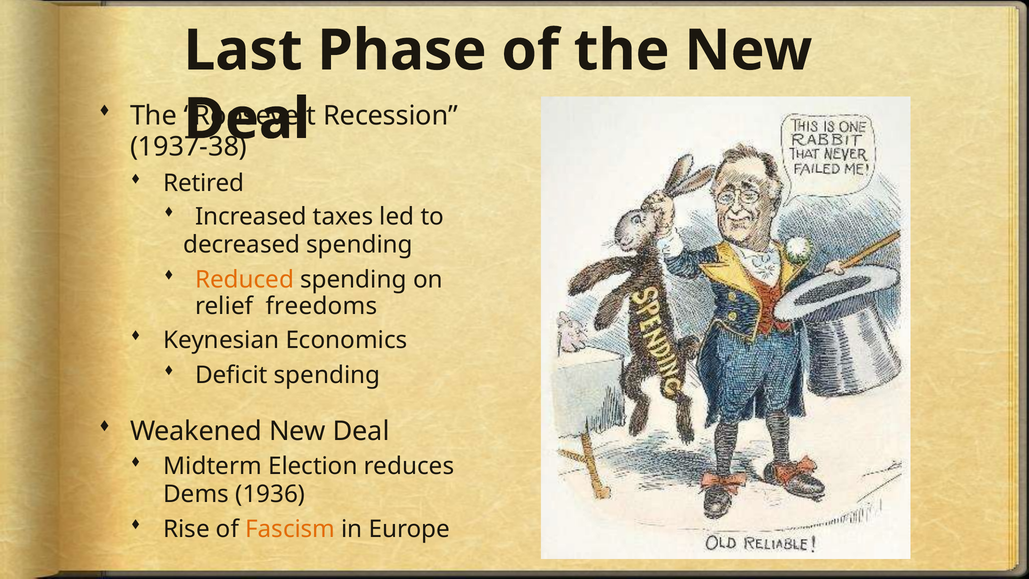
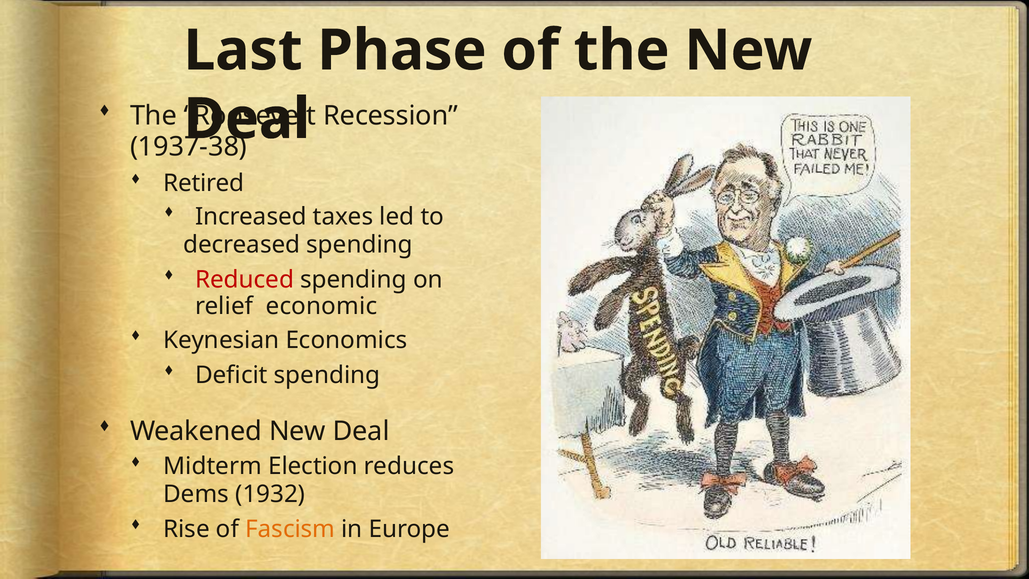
Reduced colour: orange -> red
freedoms: freedoms -> economic
1936: 1936 -> 1932
